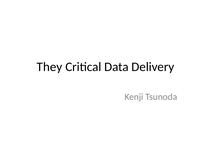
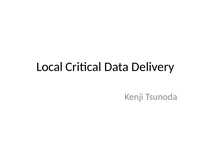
They: They -> Local
